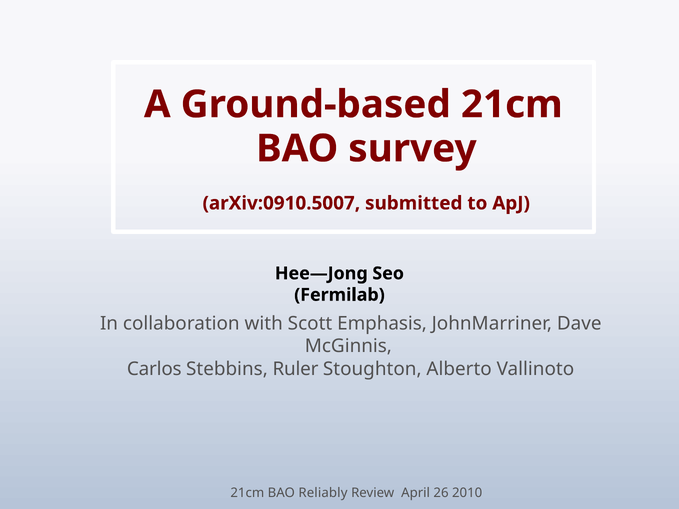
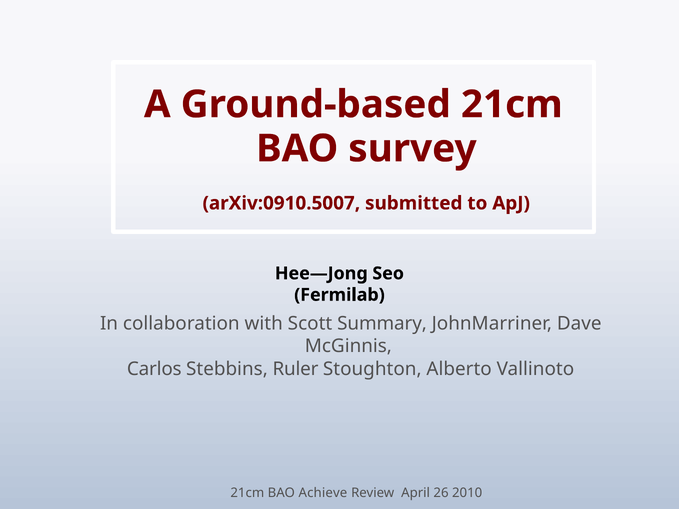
Emphasis: Emphasis -> Summary
Reliably: Reliably -> Achieve
